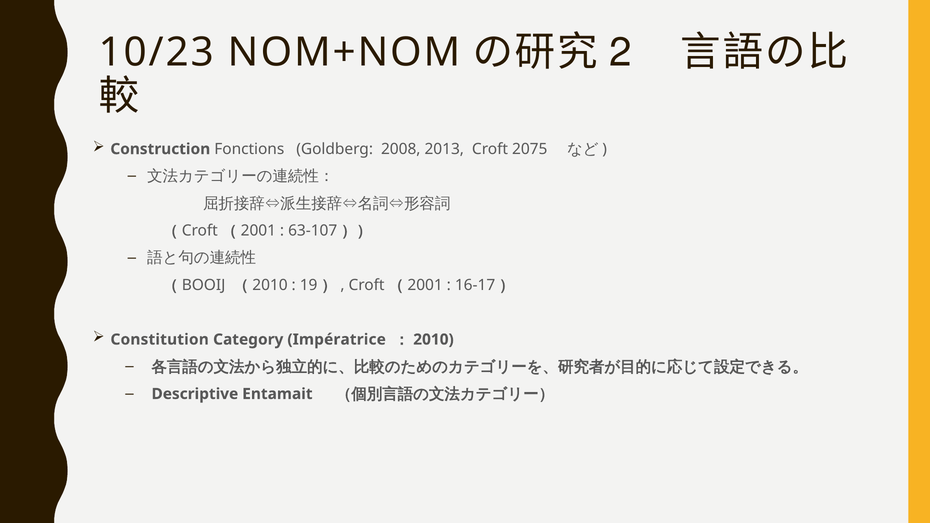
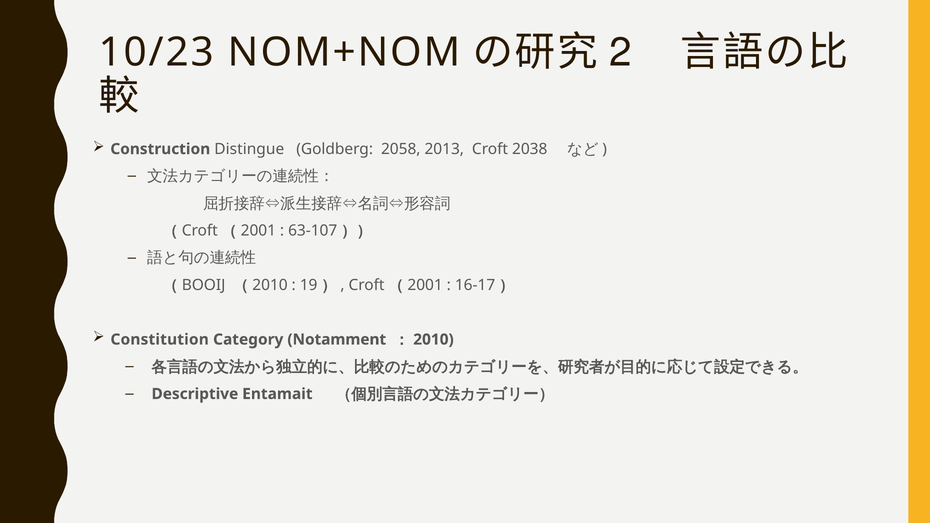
Fonctions: Fonctions -> Distingue
2008: 2008 -> 2058
2075: 2075 -> 2038
Impératrice: Impératrice -> Notamment
